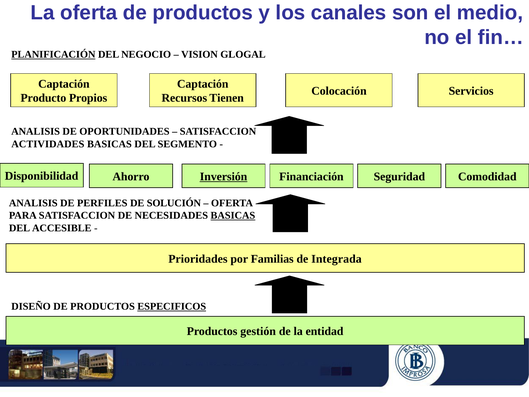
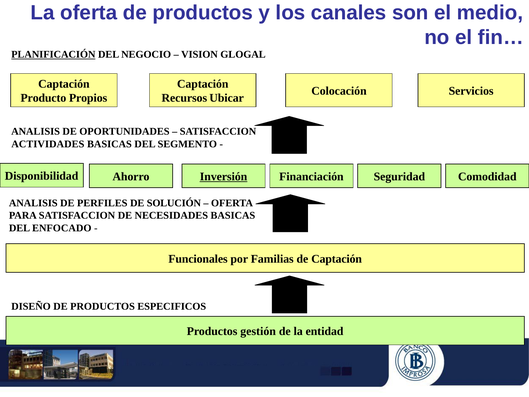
Tienen: Tienen -> Ubicar
BASICAS at (233, 215) underline: present -> none
ACCESIBLE: ACCESIBLE -> ENFOCADO
Prioridades: Prioridades -> Funcionales
de Integrada: Integrada -> Captación
ESPECIFICOS underline: present -> none
